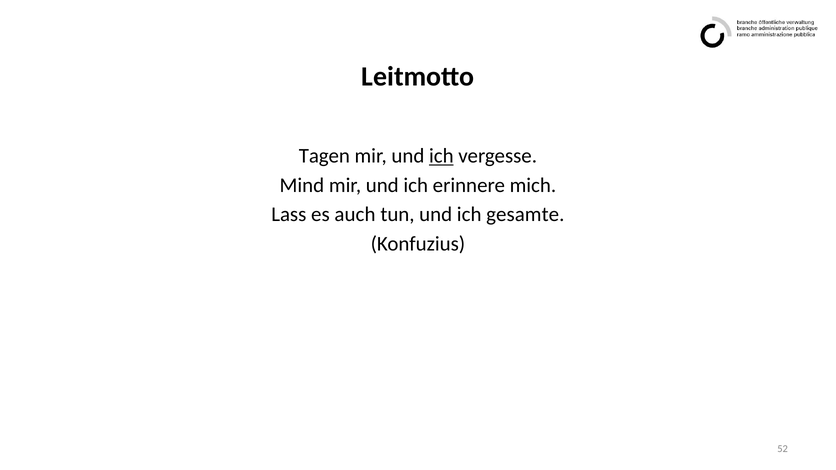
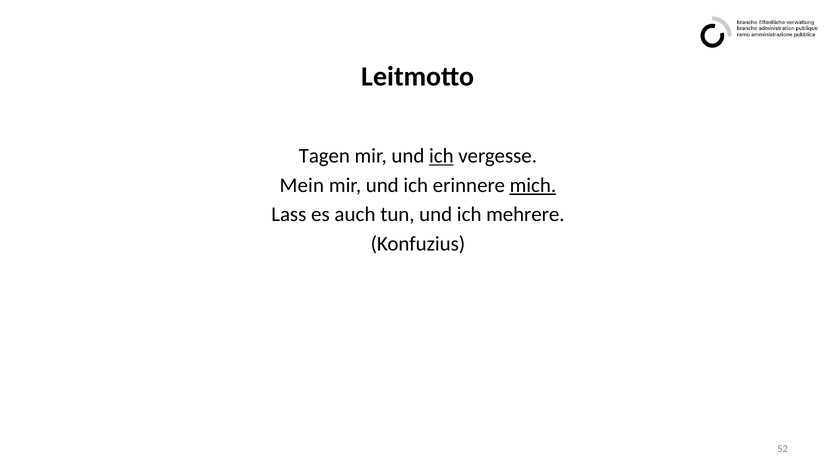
Mind: Mind -> Mein
mich underline: none -> present
gesamte: gesamte -> mehrere
